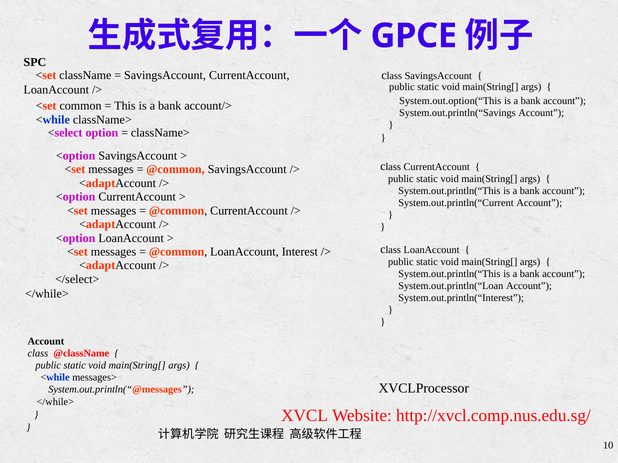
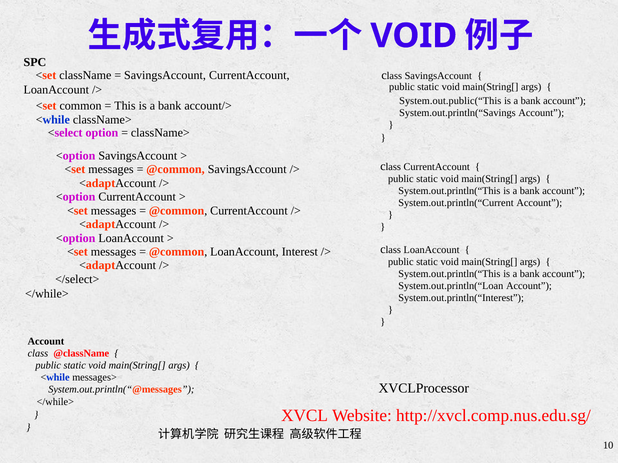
GPCE at (414, 36): GPCE -> VOID
System.out.option(“This: System.out.option(“This -> System.out.public(“This
